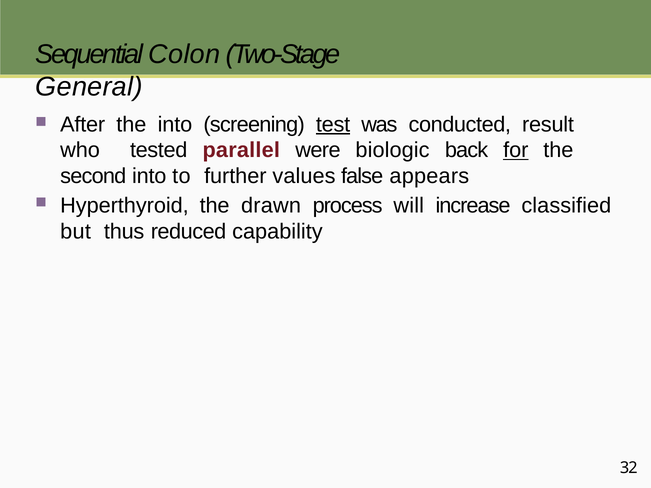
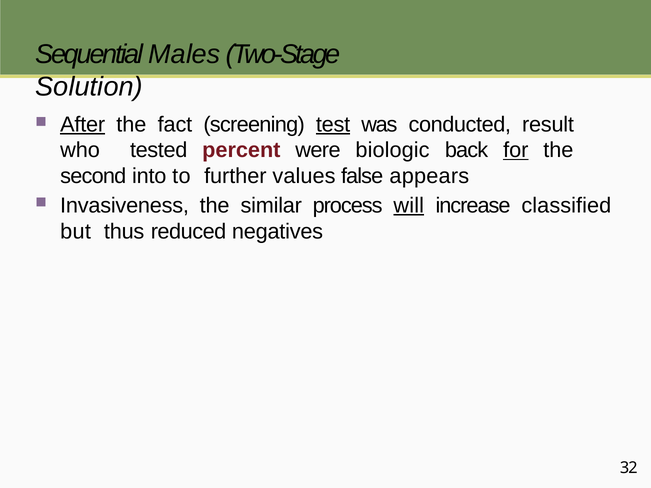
Colon: Colon -> Males
General: General -> Solution
After underline: none -> present
the into: into -> fact
parallel: parallel -> percent
Hyperthyroid: Hyperthyroid -> Invasiveness
drawn: drawn -> similar
will underline: none -> present
capability: capability -> negatives
